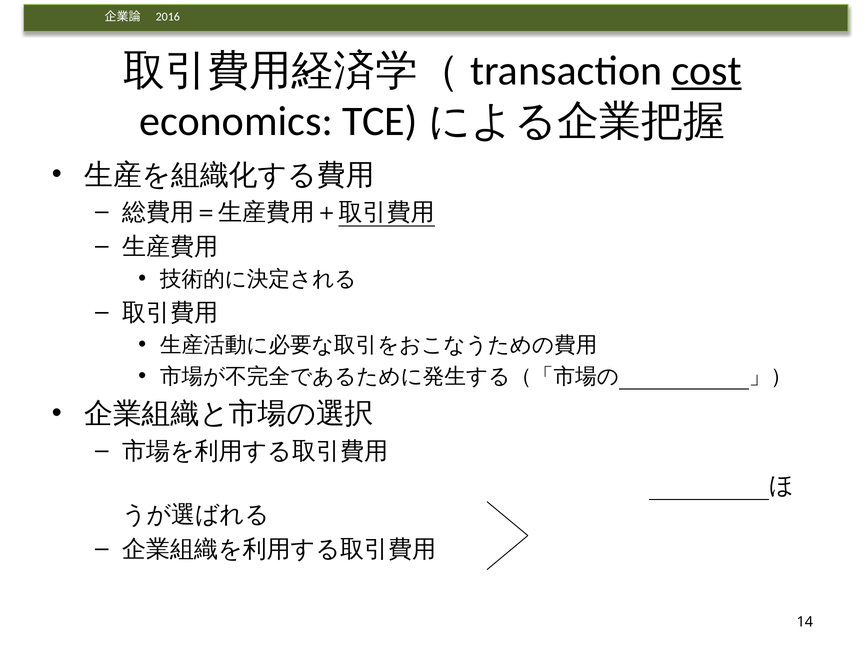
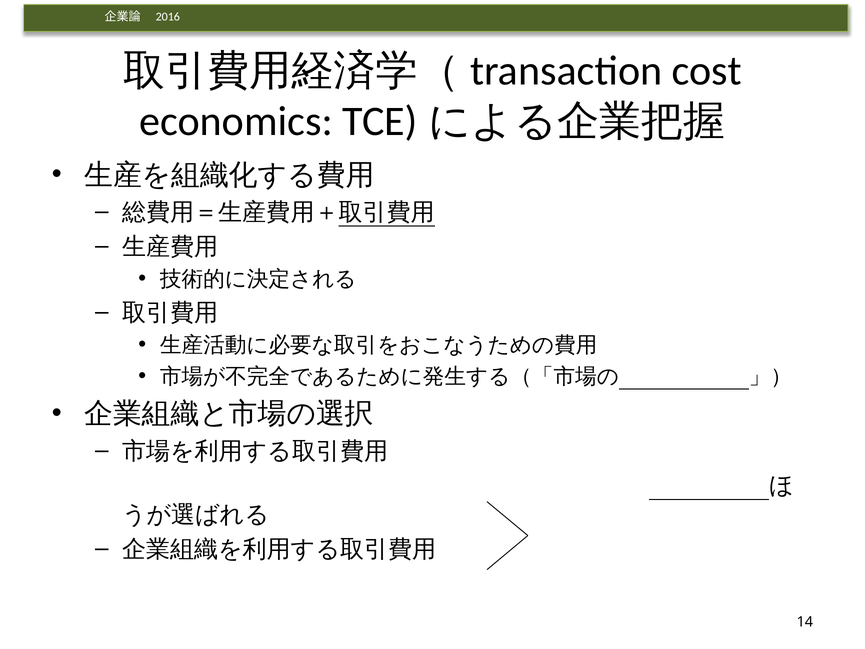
cost underline: present -> none
